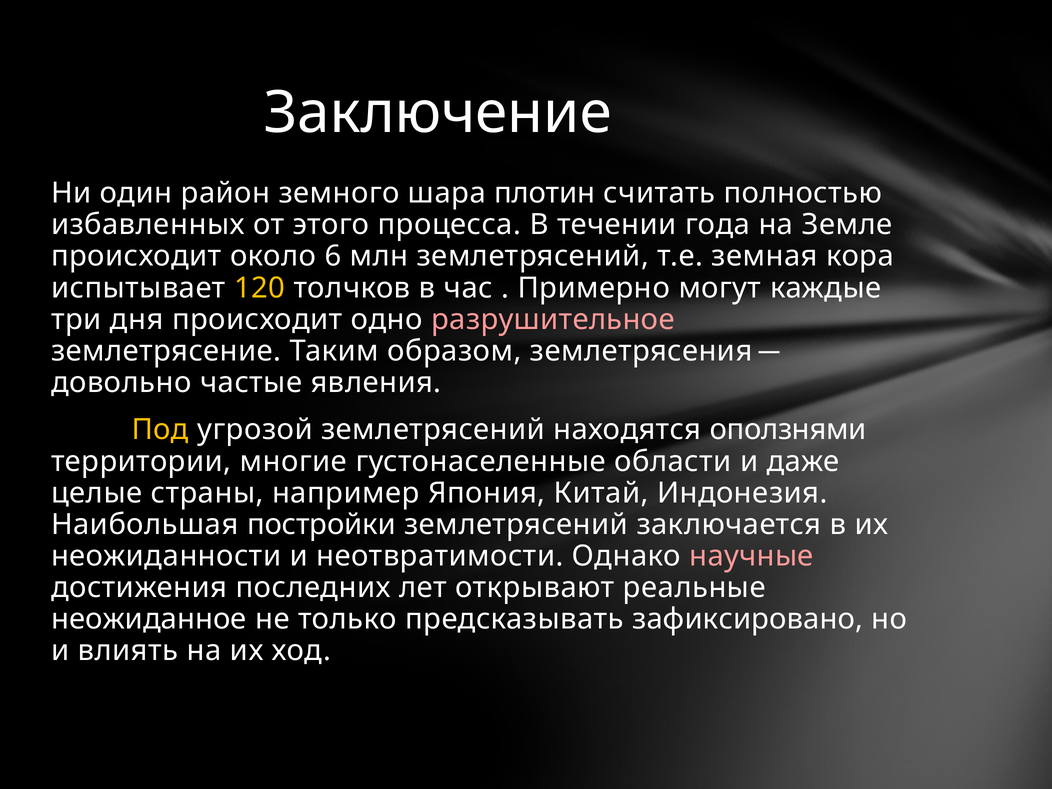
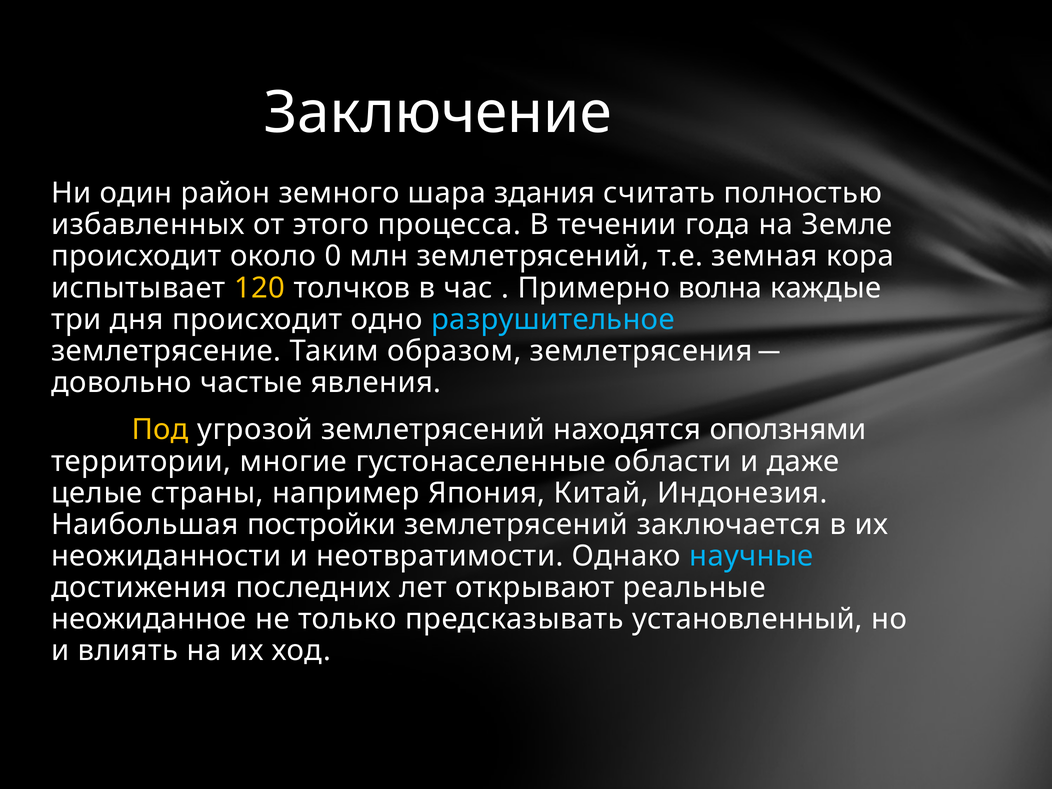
плотин: плотин -> здания
6: 6 -> 0
могут: могут -> волна
разрушительное colour: pink -> light blue
научные colour: pink -> light blue
зафиксировано: зафиксировано -> установленный
